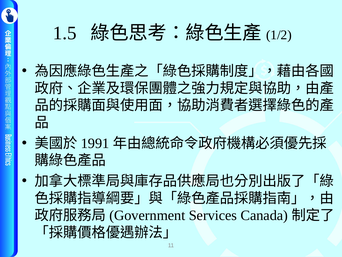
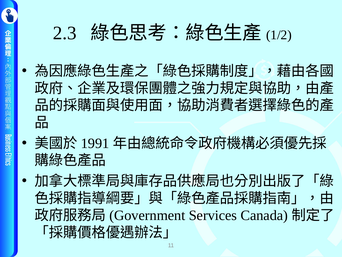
1.5: 1.5 -> 2.3
